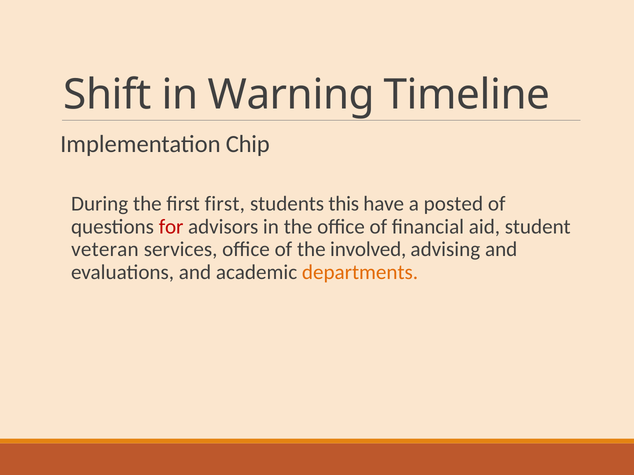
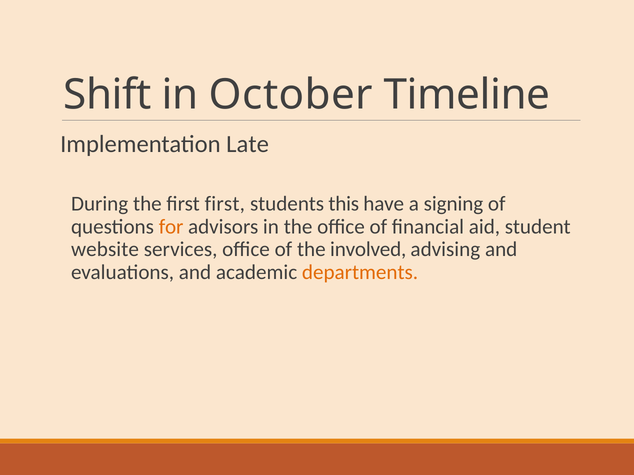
Warning: Warning -> October
Chip: Chip -> Late
posted: posted -> signing
for colour: red -> orange
veteran: veteran -> website
